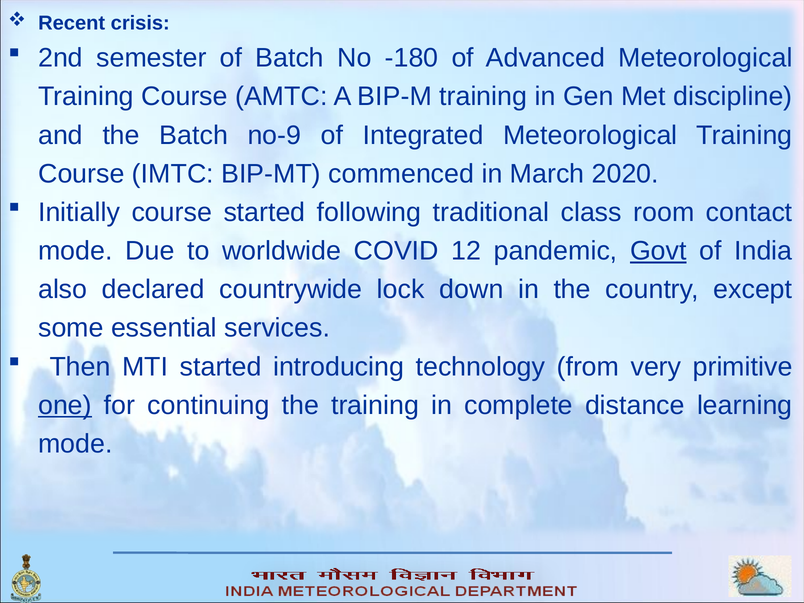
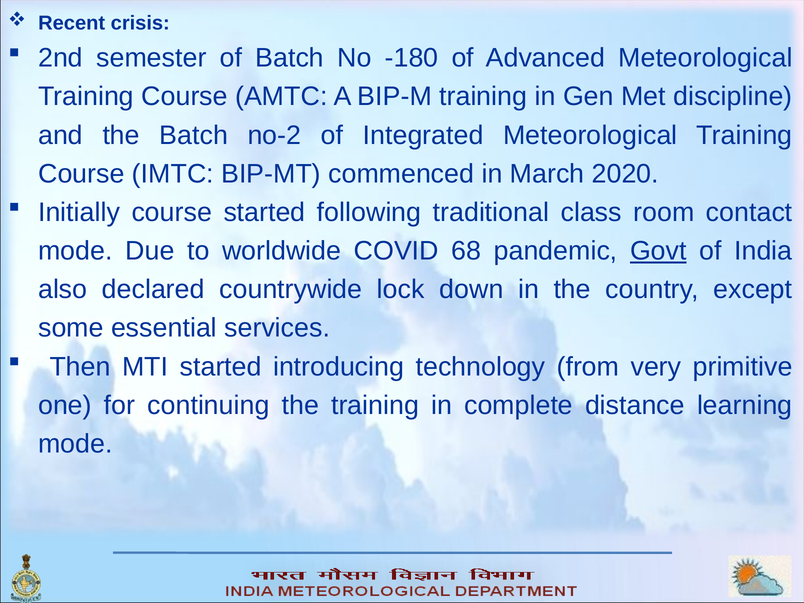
no-9: no-9 -> no-2
12: 12 -> 68
one underline: present -> none
